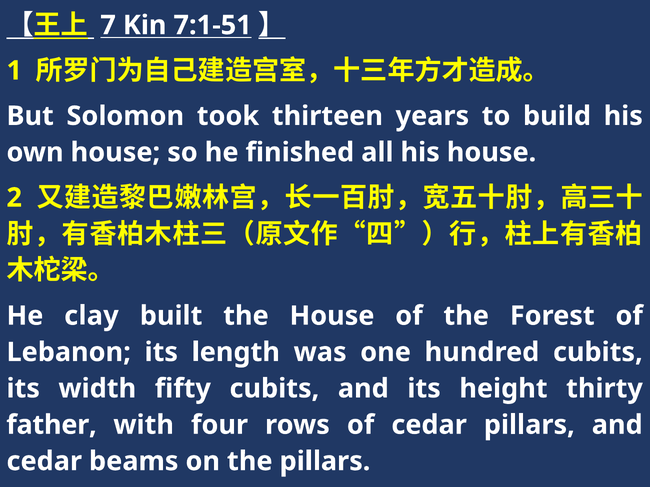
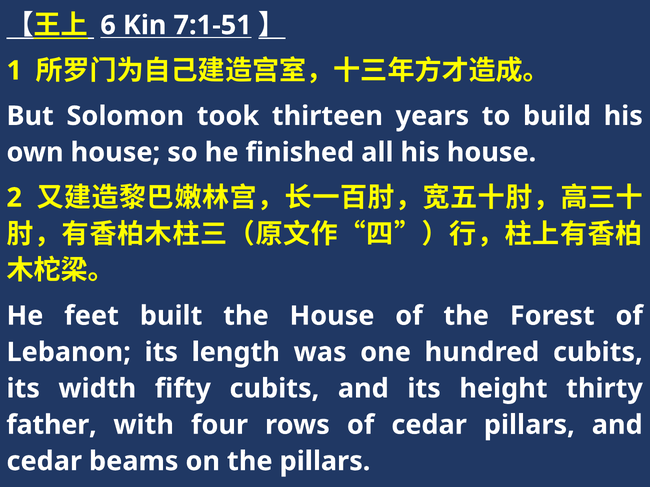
7: 7 -> 6
clay: clay -> feet
